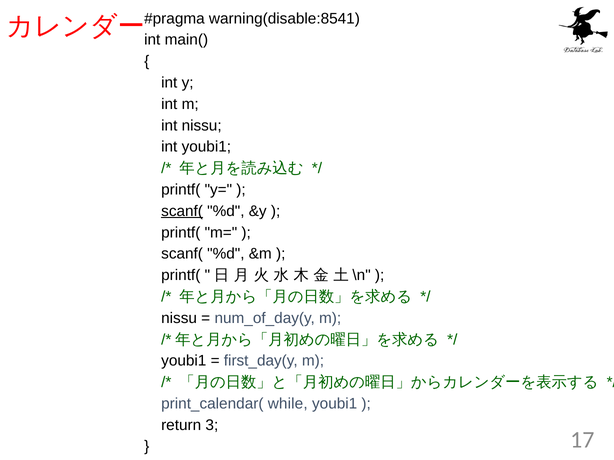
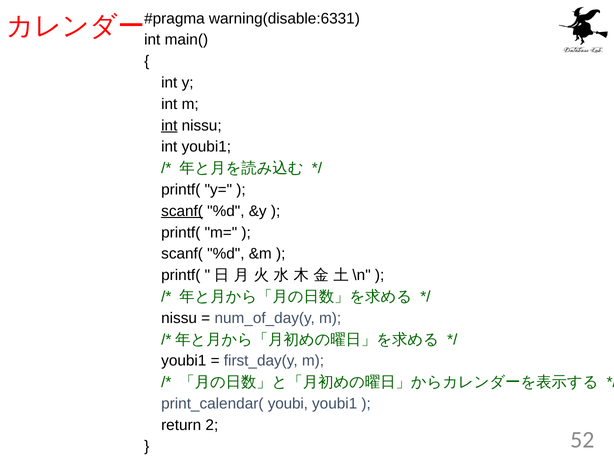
warning(disable:8541: warning(disable:8541 -> warning(disable:6331
int at (169, 126) underline: none -> present
while: while -> youbi
3: 3 -> 2
17: 17 -> 52
